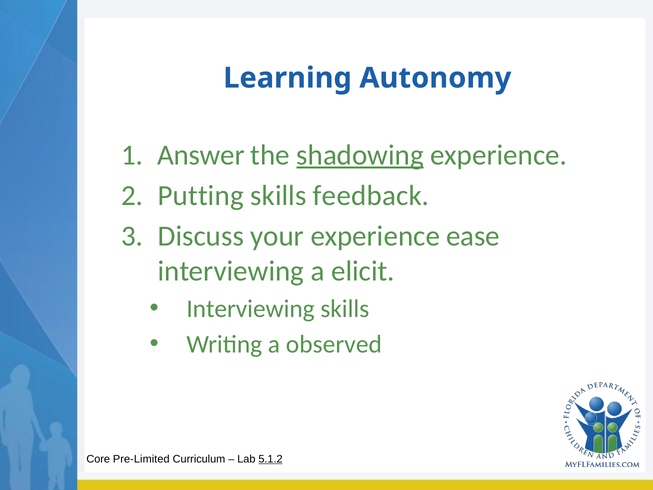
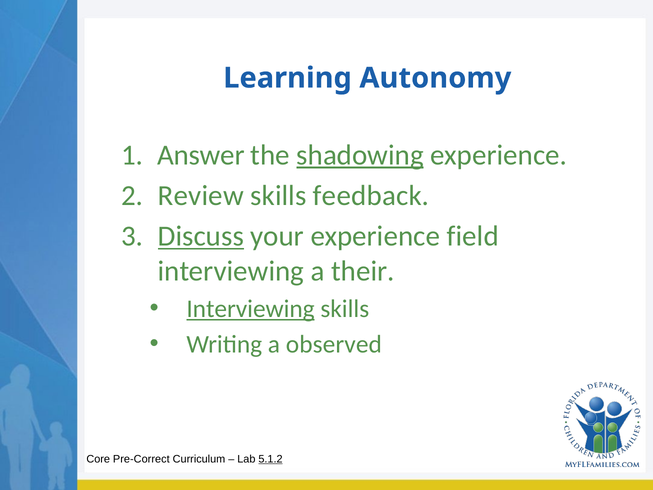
Putting: Putting -> Review
Discuss underline: none -> present
ease: ease -> field
elicit: elicit -> their
Interviewing at (251, 309) underline: none -> present
Pre-Limited: Pre-Limited -> Pre-Correct
